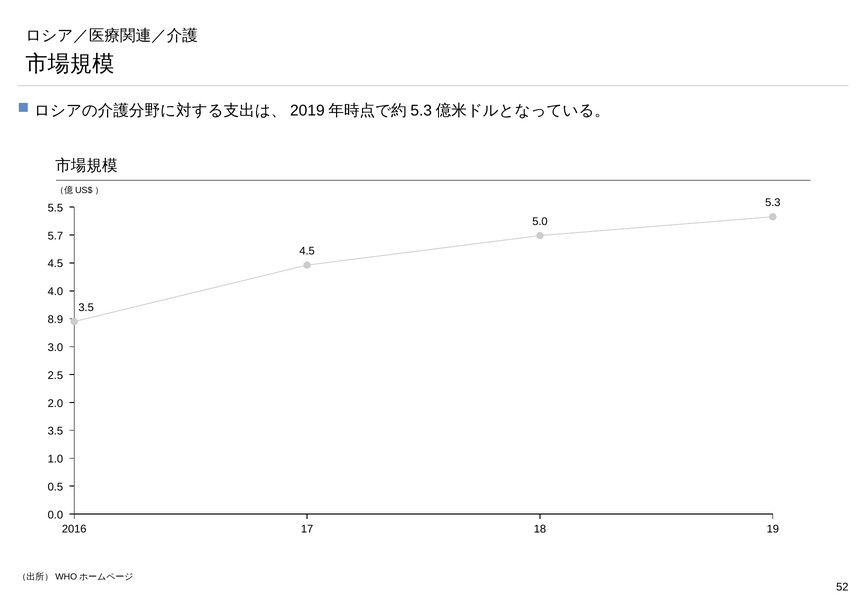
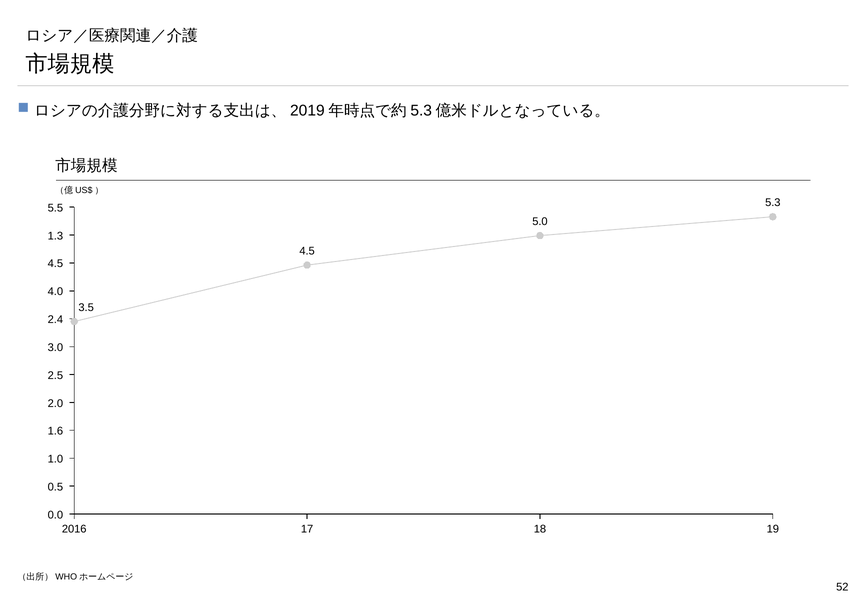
5.7: 5.7 -> 1.3
8.9: 8.9 -> 2.4
3.5 at (55, 431): 3.5 -> 1.6
